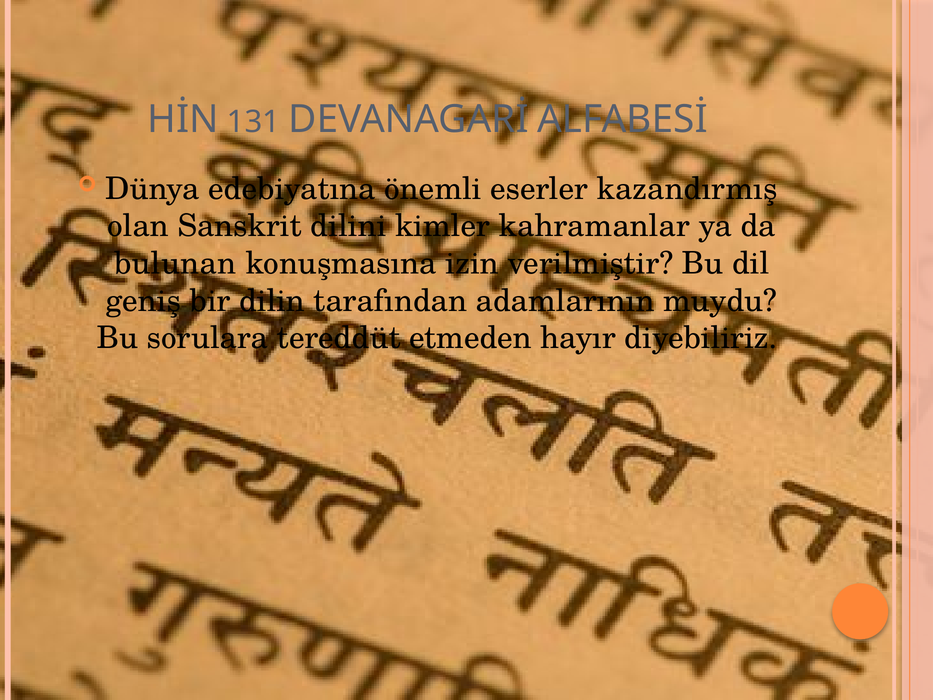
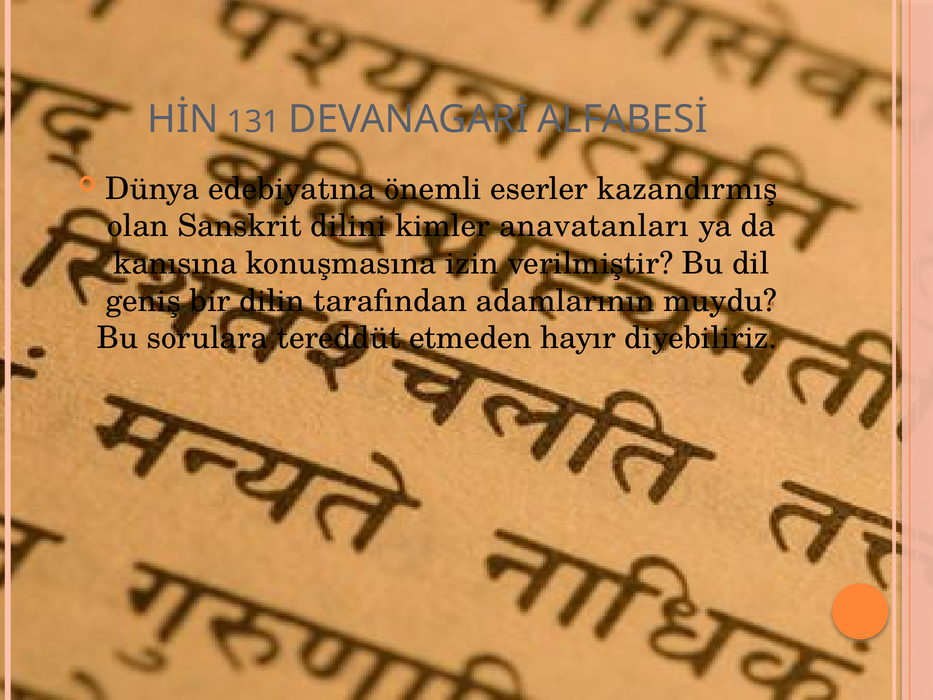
kahramanlar: kahramanlar -> anavatanları
bulunan: bulunan -> kanısına
